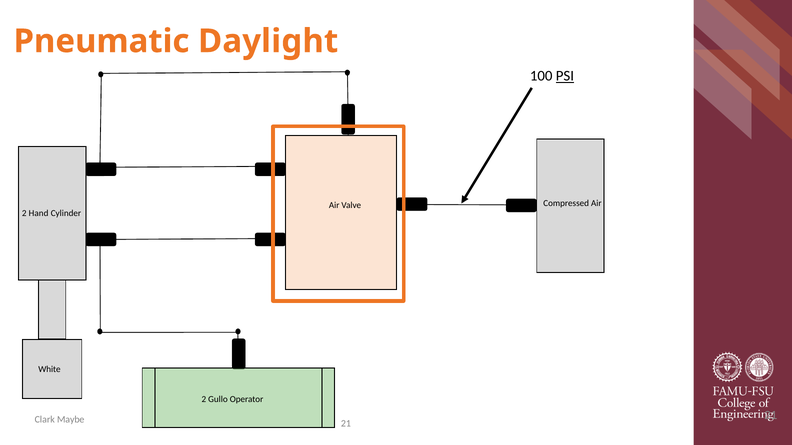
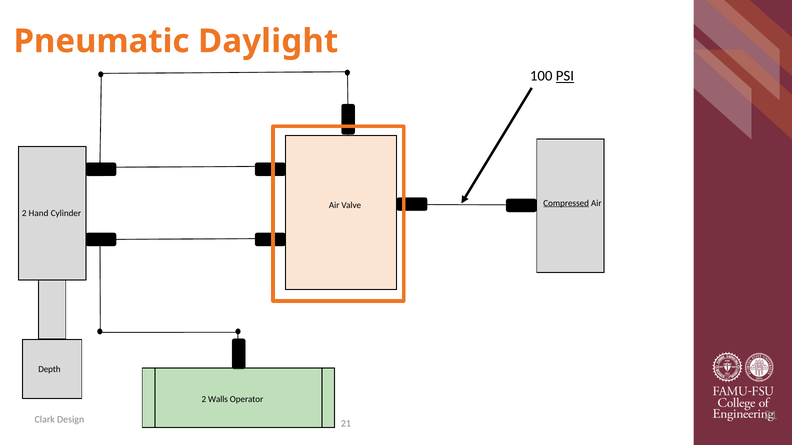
Compressed underline: none -> present
White: White -> Depth
Gullo: Gullo -> Walls
Maybe: Maybe -> Design
